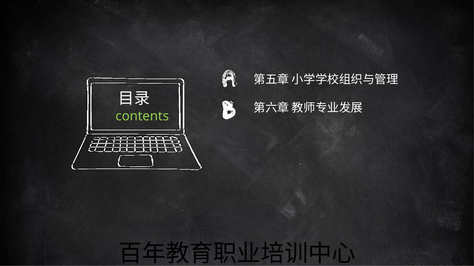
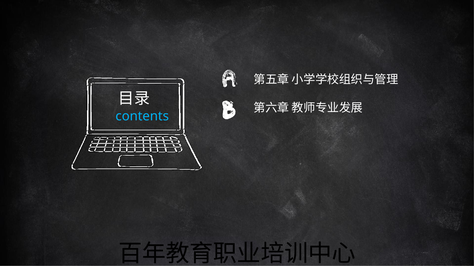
contents colour: light green -> light blue
